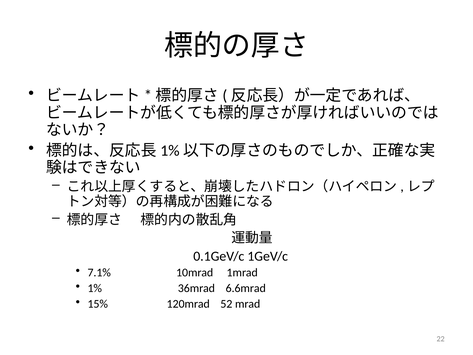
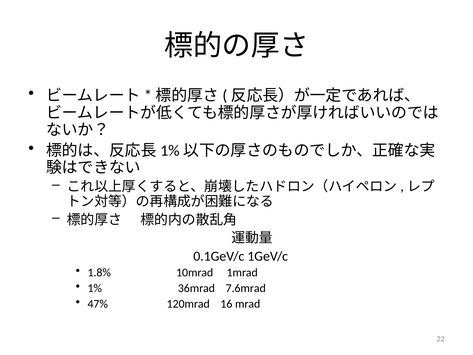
7.1%: 7.1% -> 1.8%
6.6mrad: 6.6mrad -> 7.6mrad
15%: 15% -> 47%
52: 52 -> 16
